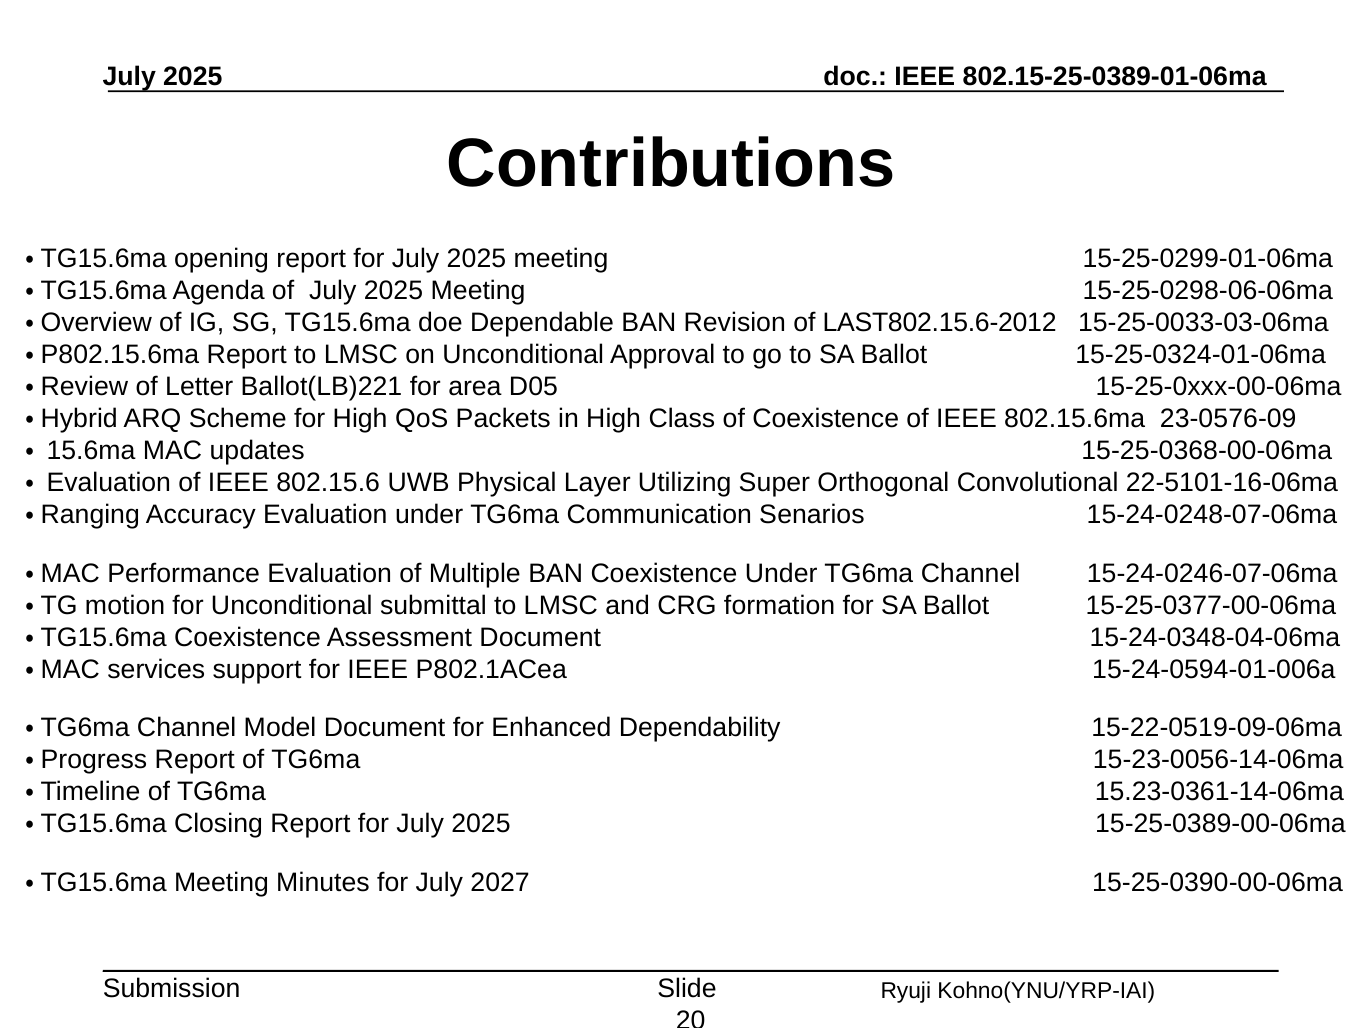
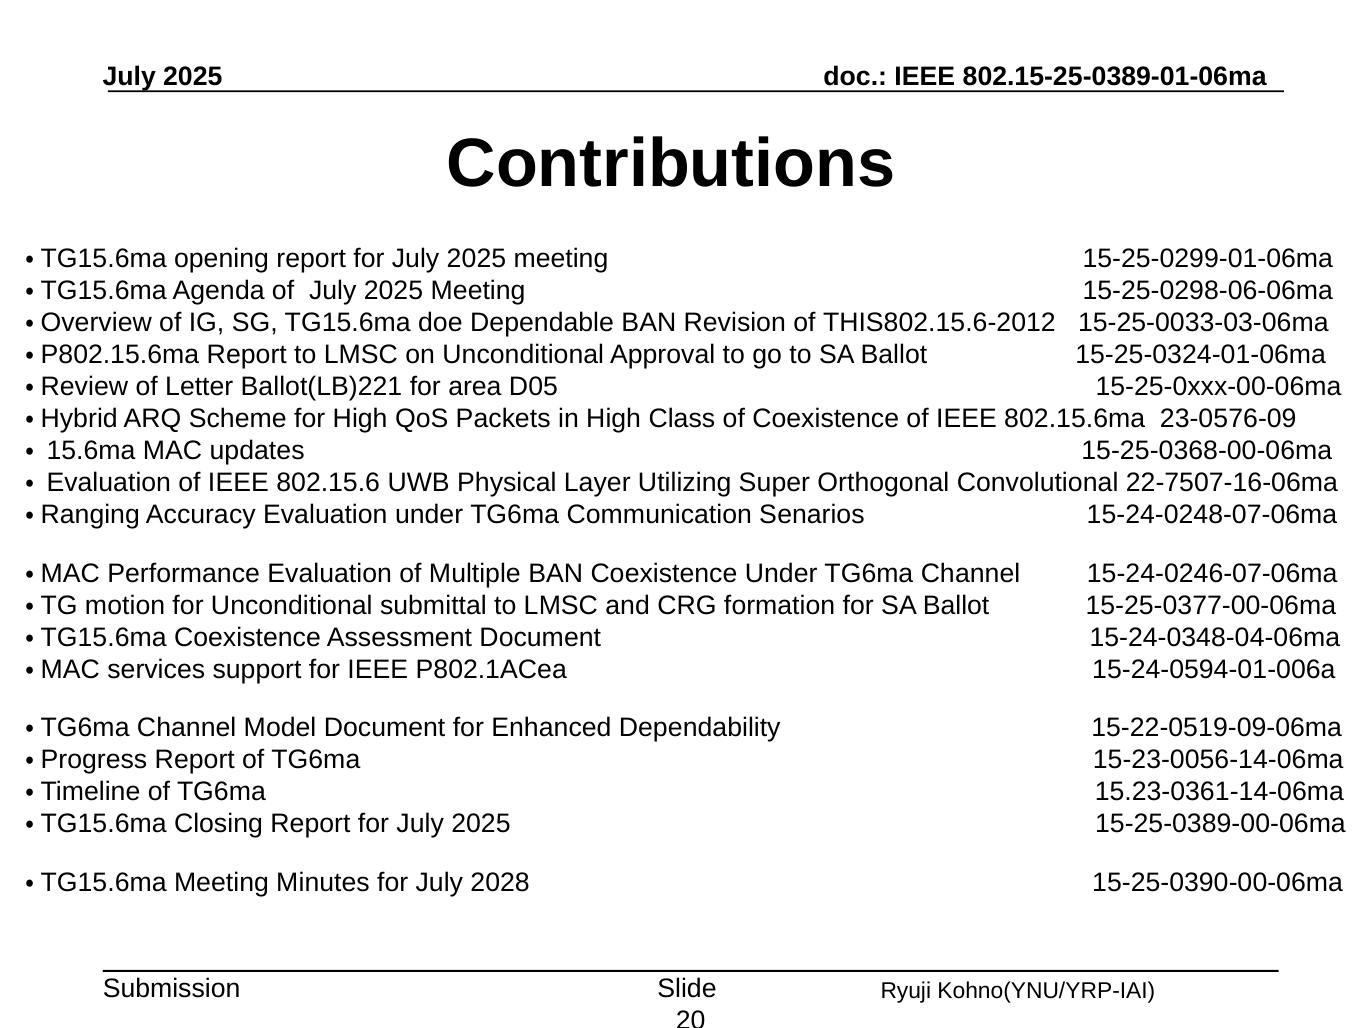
LAST802.15.6-2012: LAST802.15.6-2012 -> THIS802.15.6-2012
22-5101-16-06ma: 22-5101-16-06ma -> 22-7507-16-06ma
2027: 2027 -> 2028
